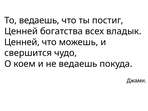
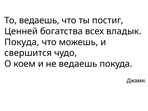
Ценней at (22, 42): Ценней -> Покуда
